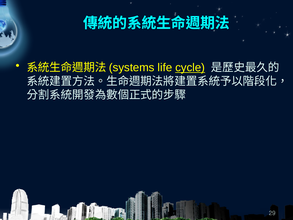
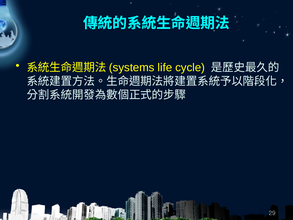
cycle underline: present -> none
